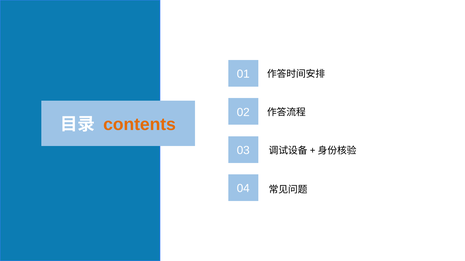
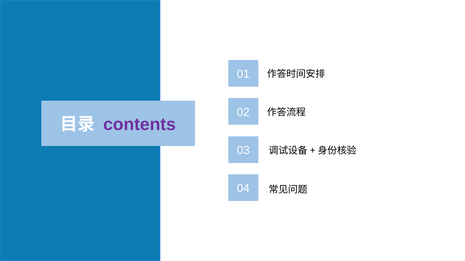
contents colour: orange -> purple
